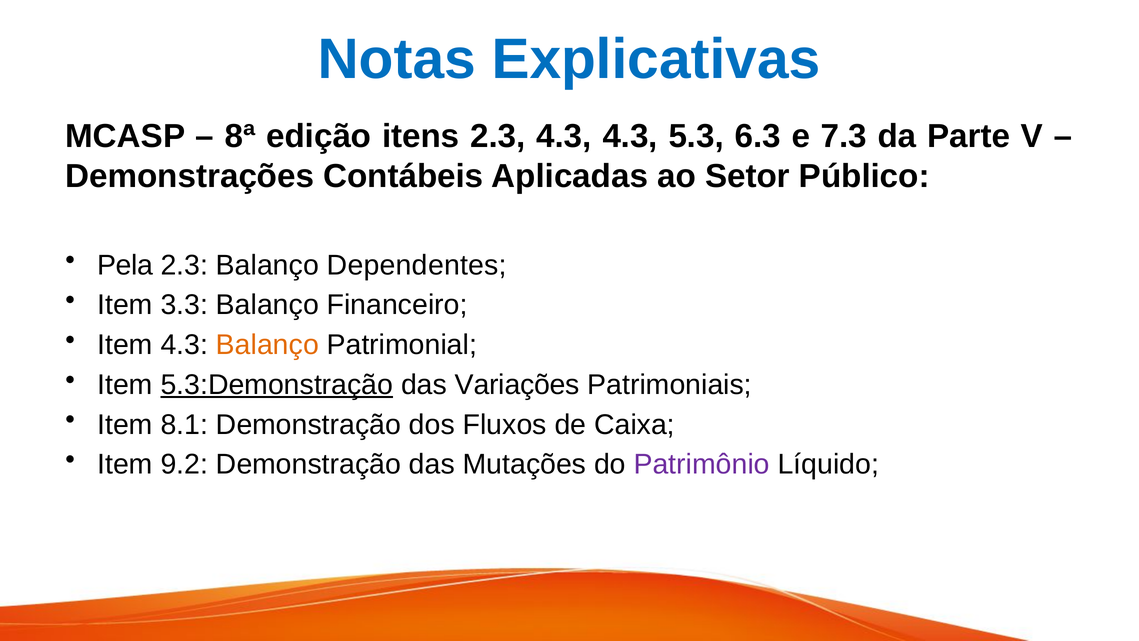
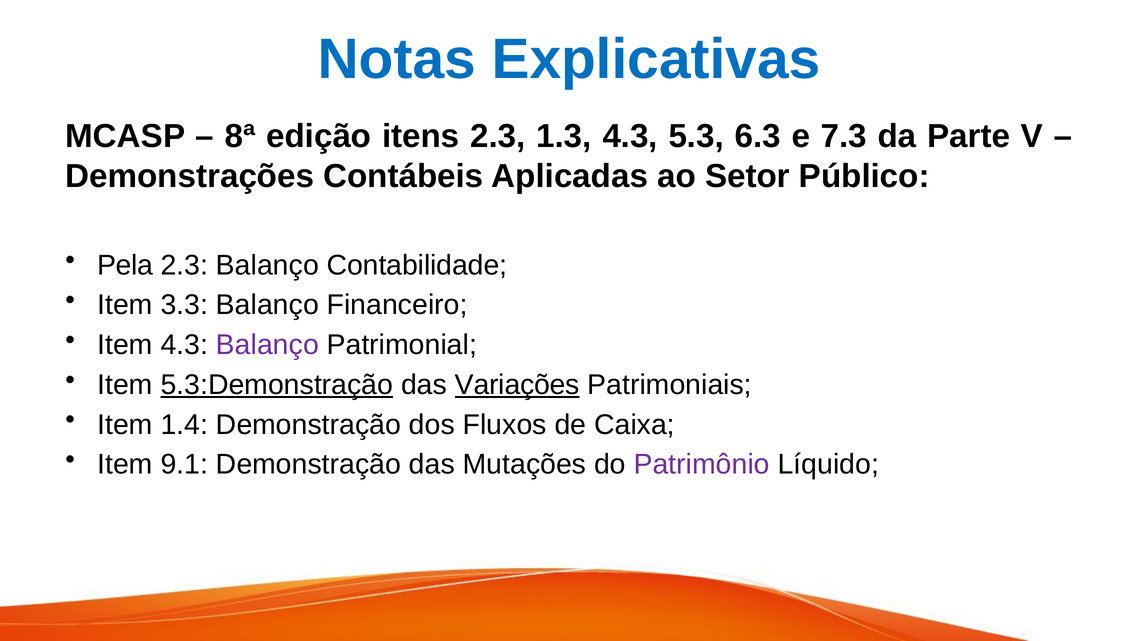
2.3 4.3: 4.3 -> 1.3
Dependentes: Dependentes -> Contabilidade
Balanço at (267, 345) colour: orange -> purple
Variações underline: none -> present
8.1: 8.1 -> 1.4
9.2: 9.2 -> 9.1
